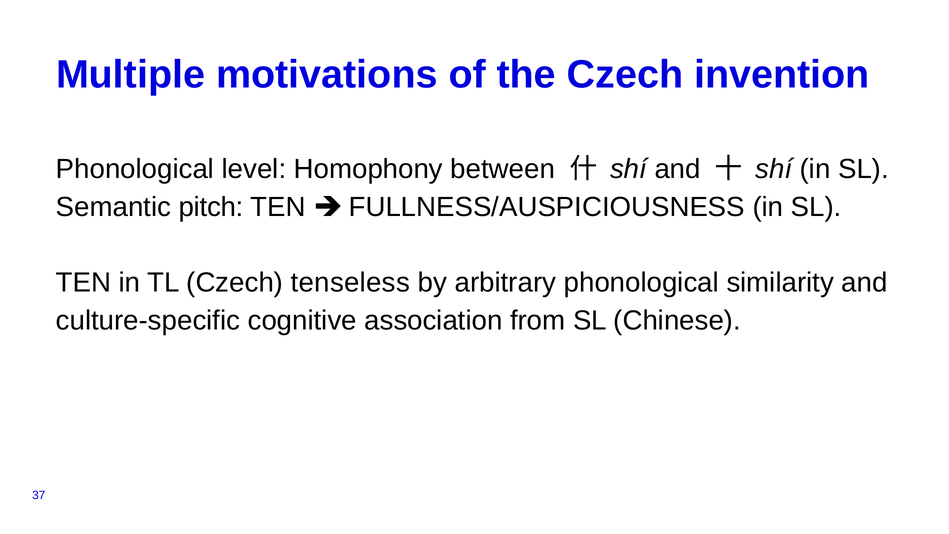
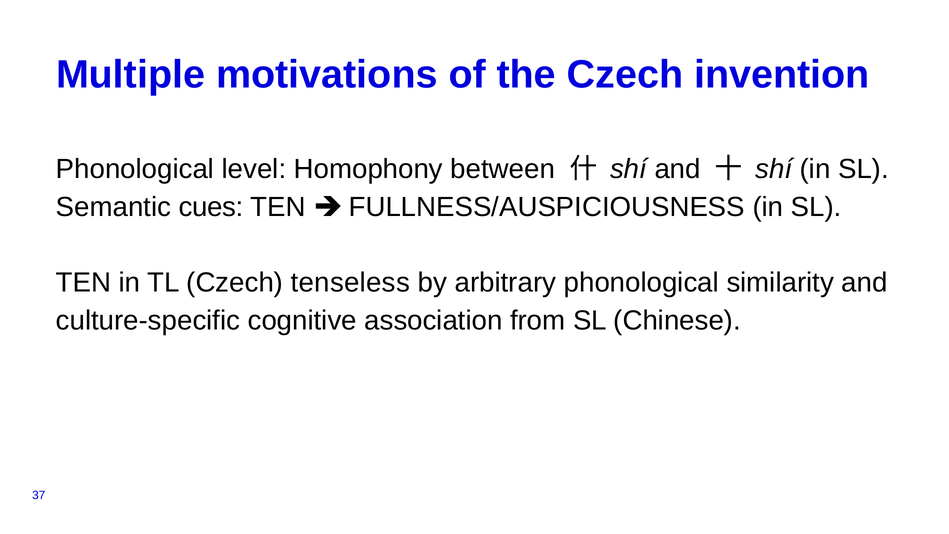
pitch: pitch -> cues
